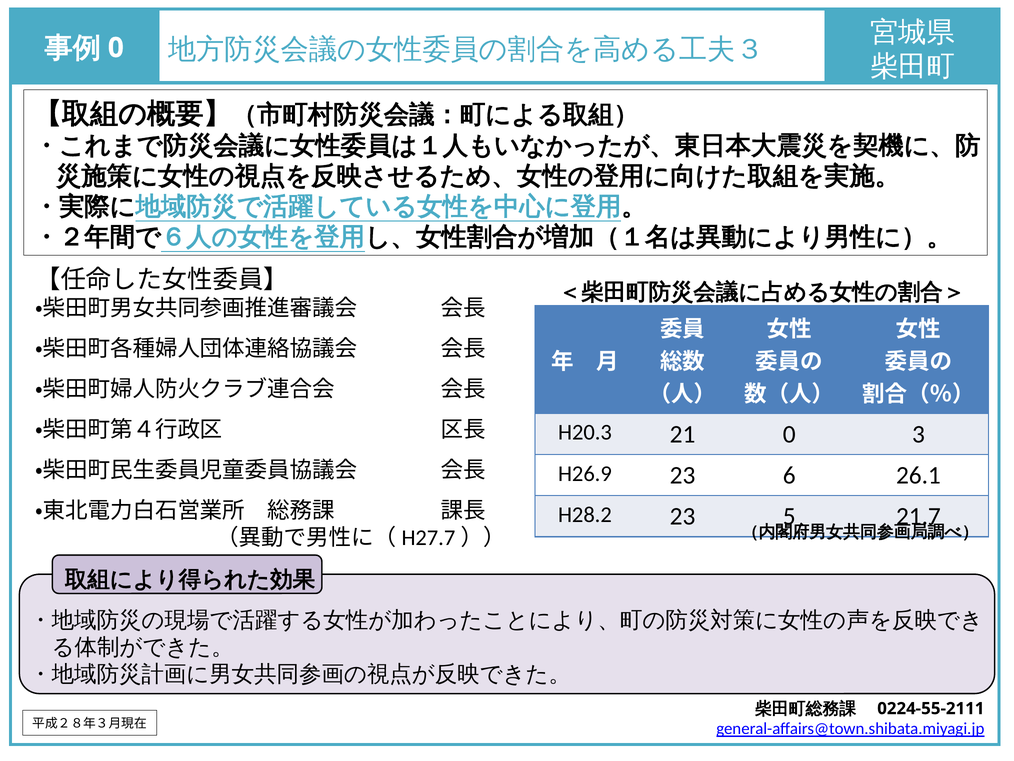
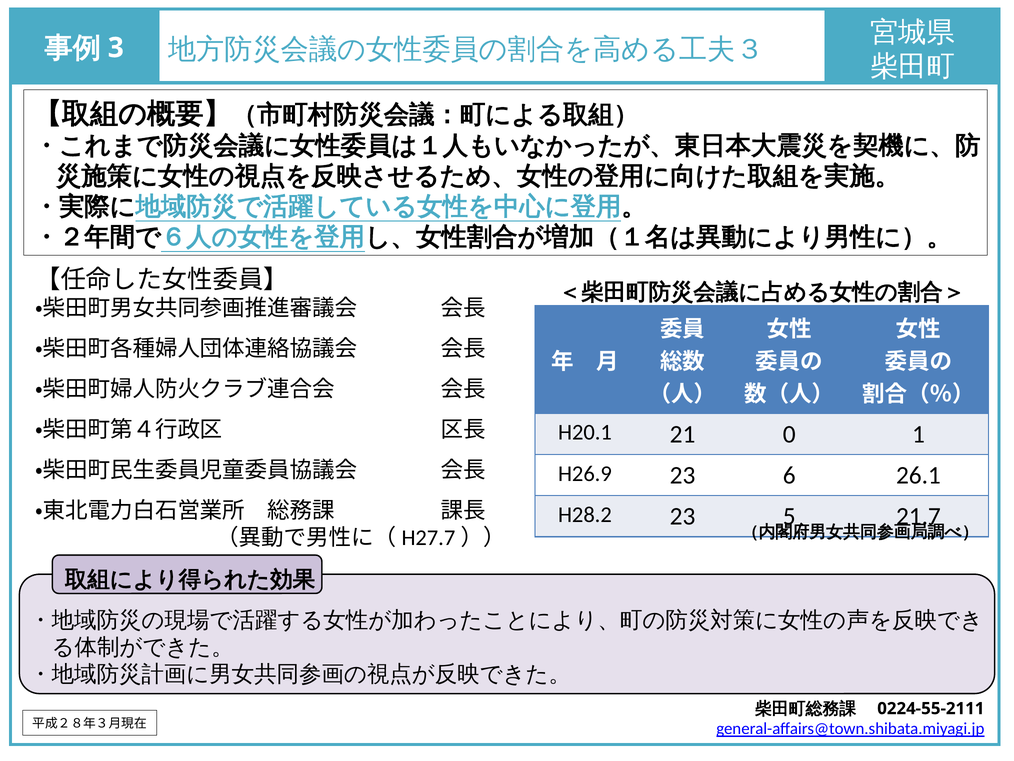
0 at (116, 48): 0 -> 3
H20.3: H20.3 -> H20.1
3: 3 -> 1
